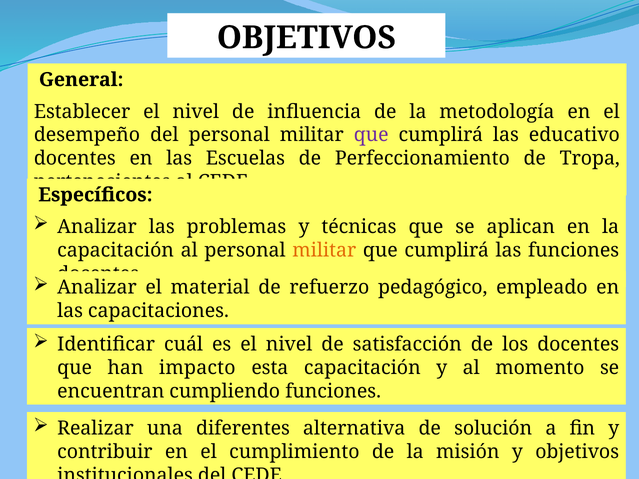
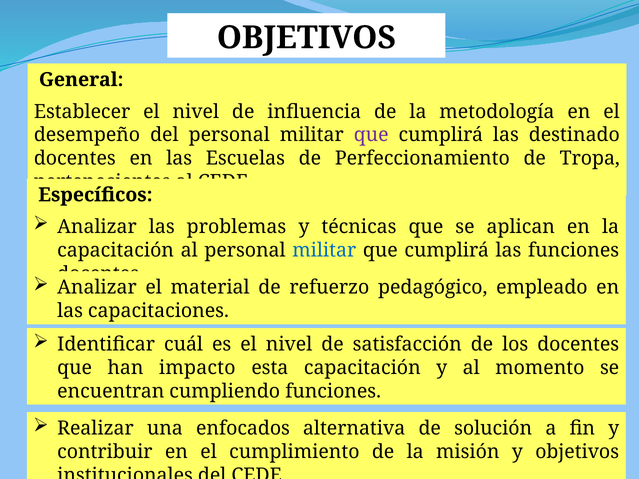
educativo: educativo -> destinado
militar at (324, 250) colour: orange -> blue
diferentes: diferentes -> enfocados
